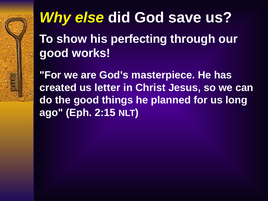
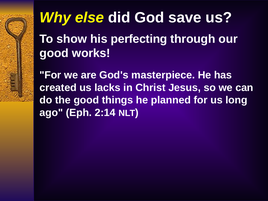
letter: letter -> lacks
2:15: 2:15 -> 2:14
